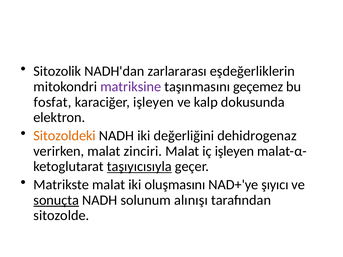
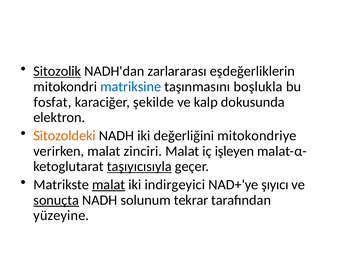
Sitozolik underline: none -> present
matriksine colour: purple -> blue
geçemez: geçemez -> boşlukla
karaciğer işleyen: işleyen -> şekilde
dehidrogenaz: dehidrogenaz -> mitokondriye
malat at (109, 185) underline: none -> present
oluşmasını: oluşmasını -> indirgeyici
alınışı: alınışı -> tekrar
sitozolde: sitozolde -> yüzeyine
